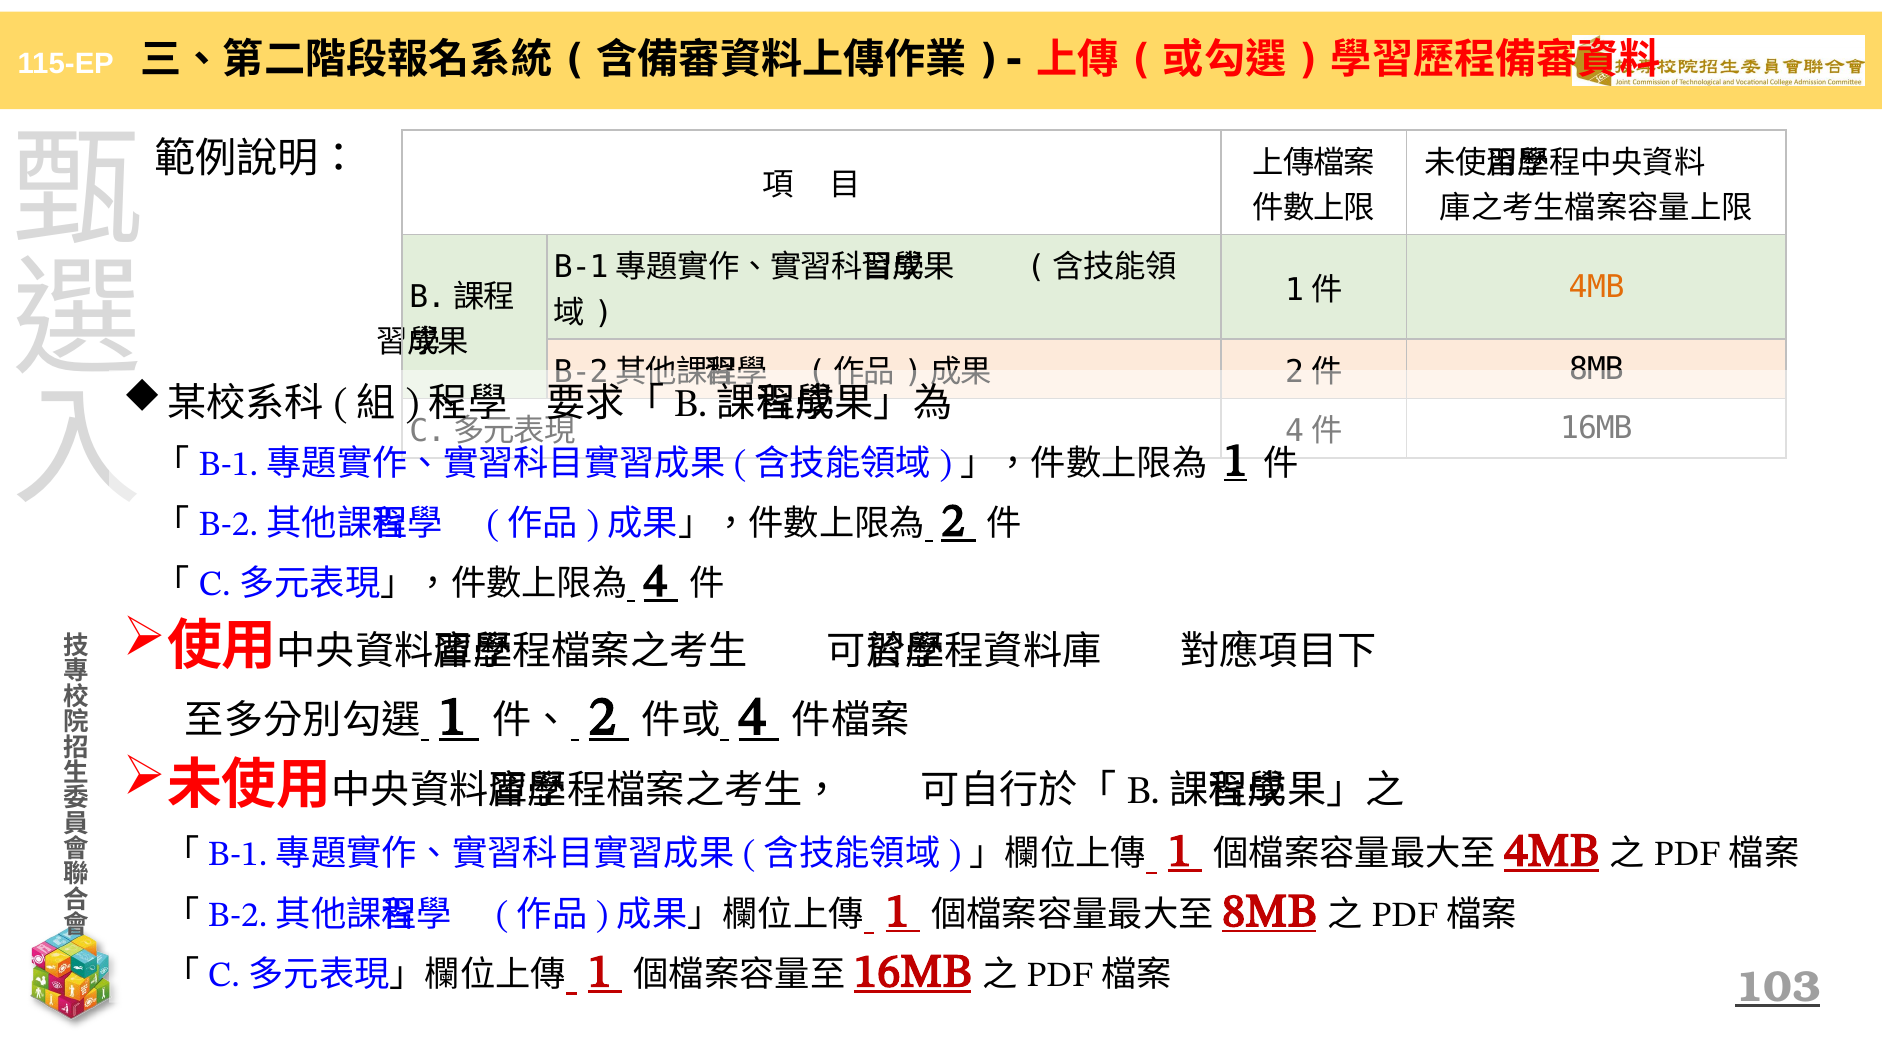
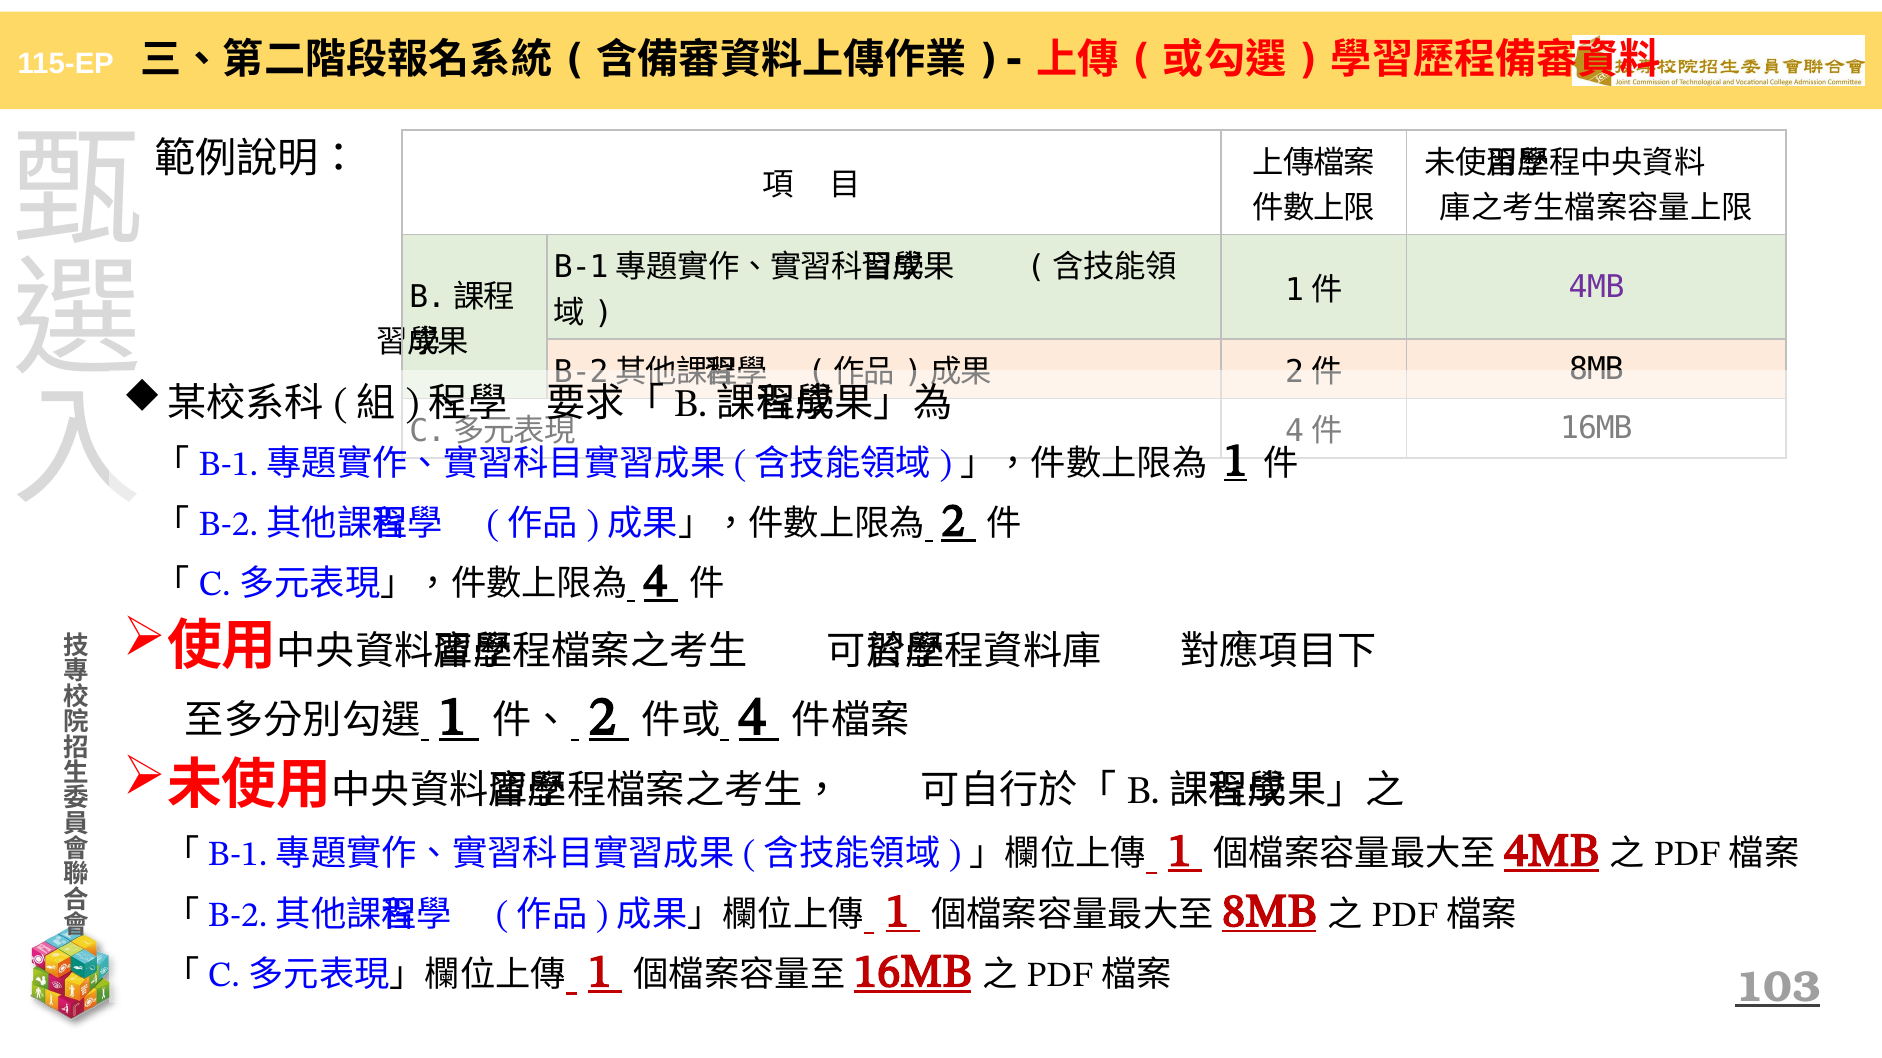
4MB at (1597, 287) colour: orange -> purple
